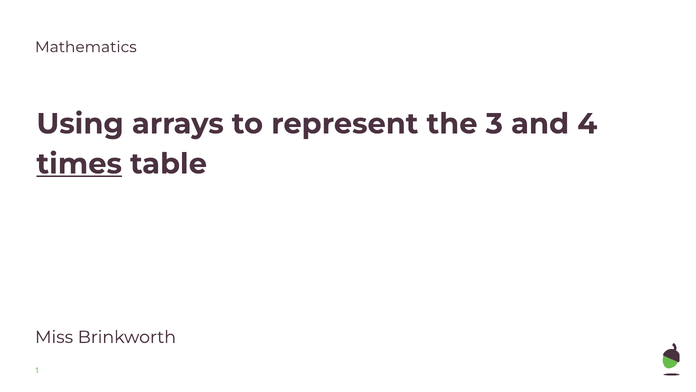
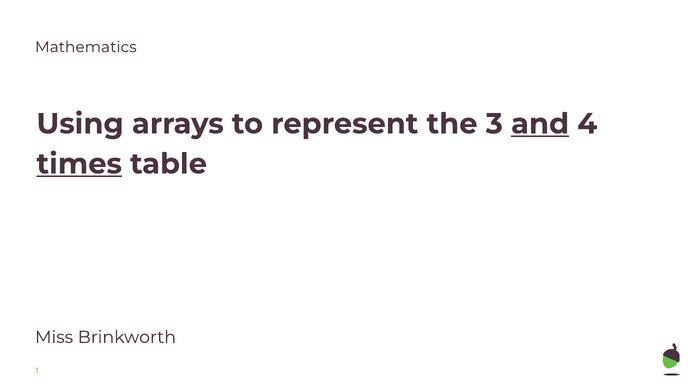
and underline: none -> present
